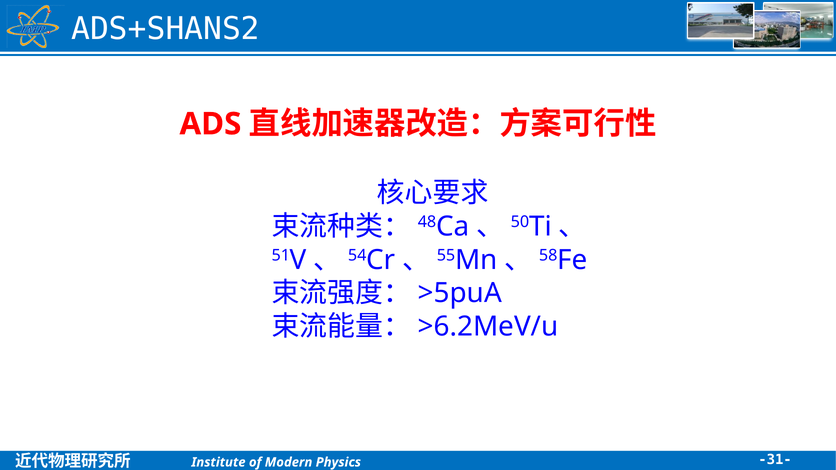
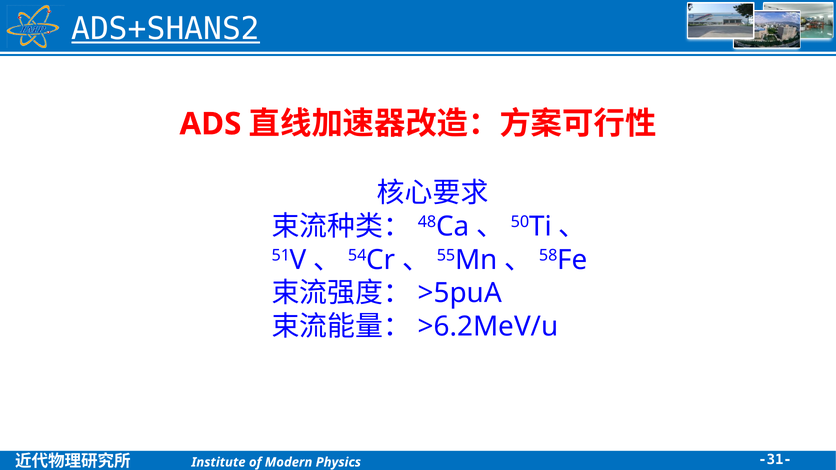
ADS+SHANS2 underline: none -> present
